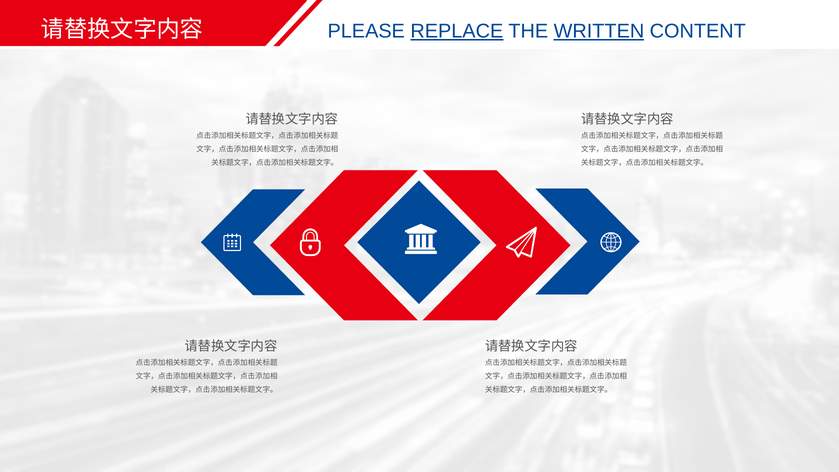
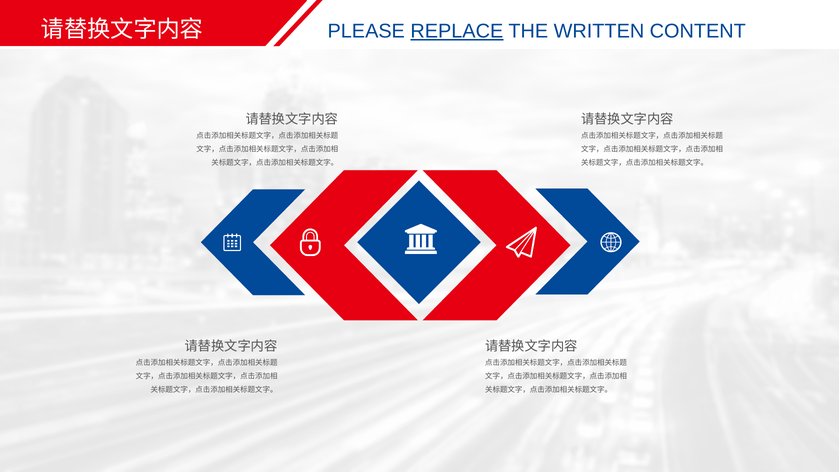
WRITTEN underline: present -> none
